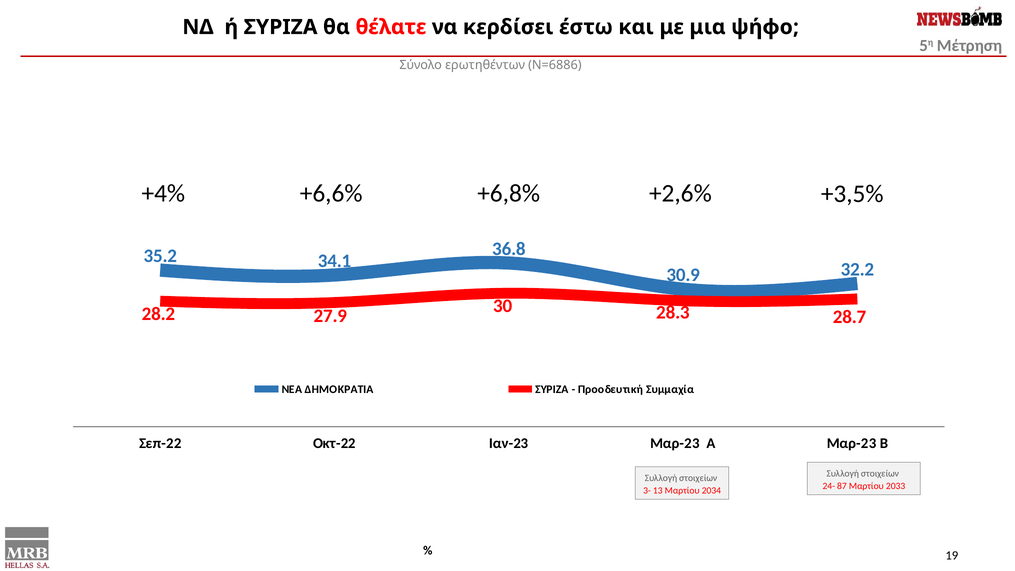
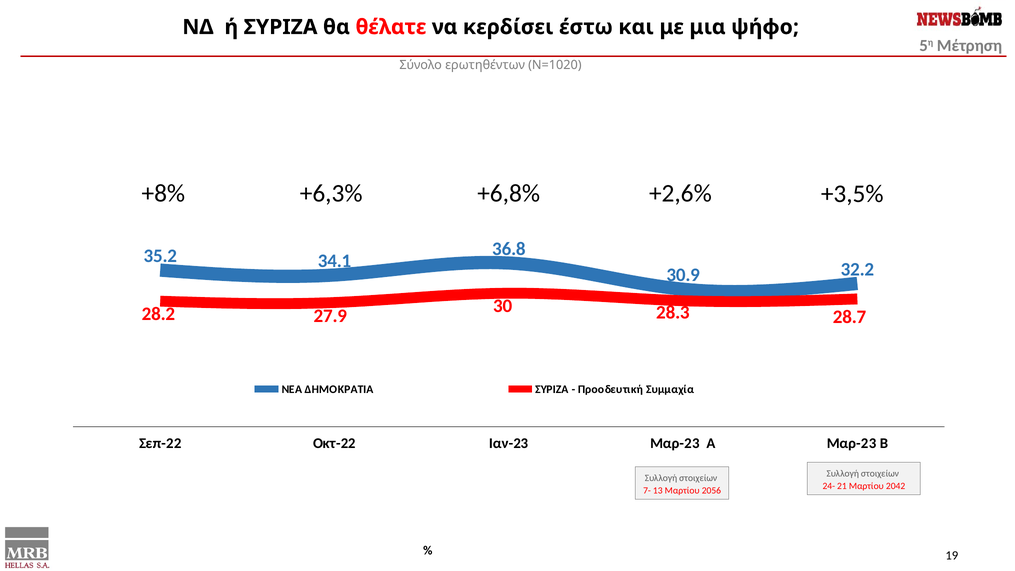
Ν=6886: Ν=6886 -> Ν=1020
+4%: +4% -> +8%
+6,6%: +6,6% -> +6,3%
87: 87 -> 21
2033: 2033 -> 2042
3-: 3- -> 7-
2034: 2034 -> 2056
